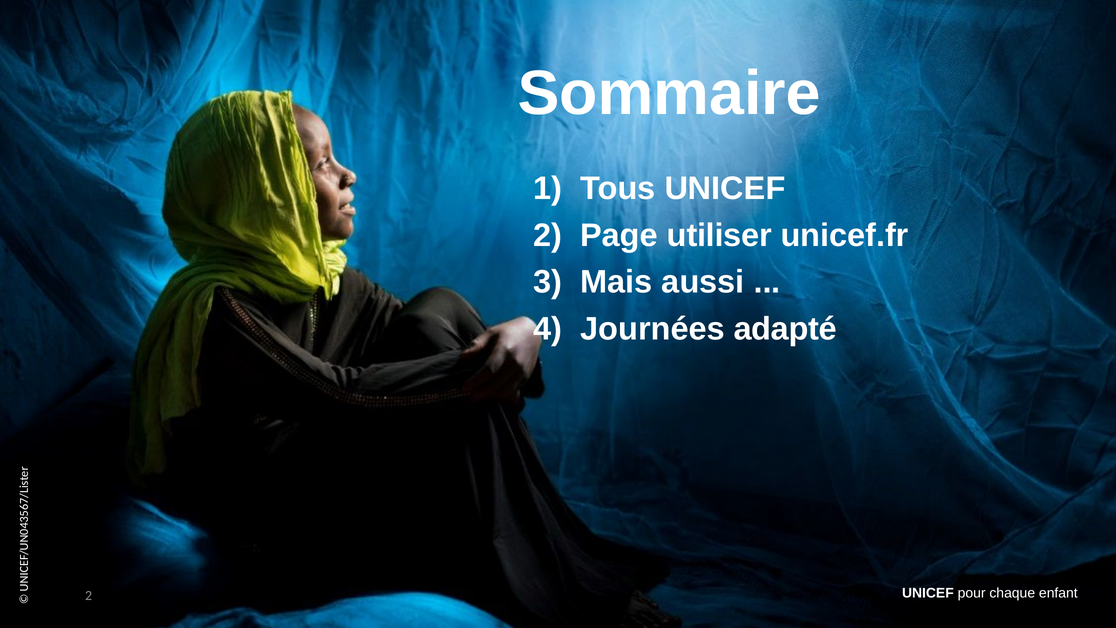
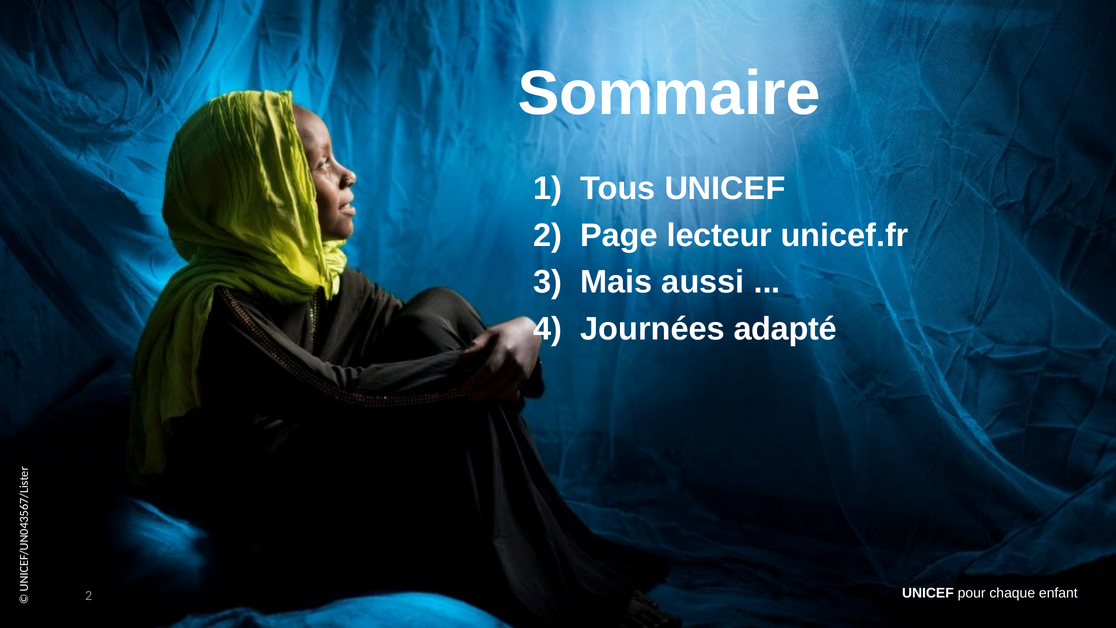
utiliser: utiliser -> lecteur
